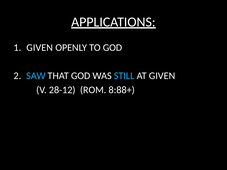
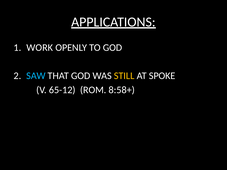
GIVEN at (40, 48): GIVEN -> WORK
STILL colour: light blue -> yellow
AT GIVEN: GIVEN -> SPOKE
28-12: 28-12 -> 65-12
8:88+: 8:88+ -> 8:58+
